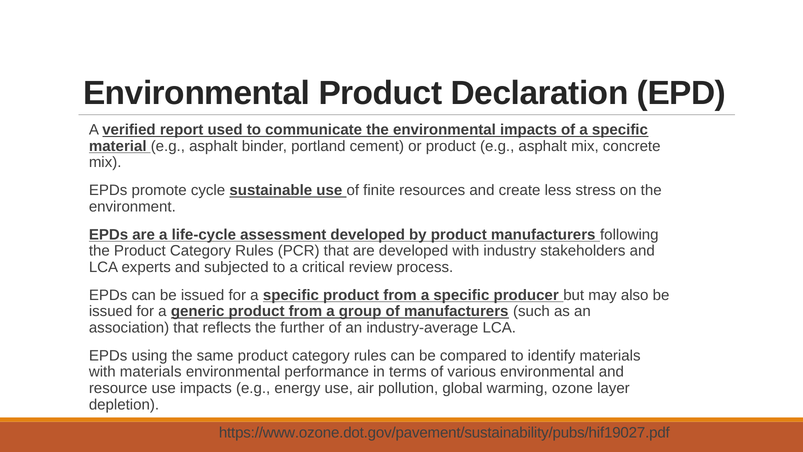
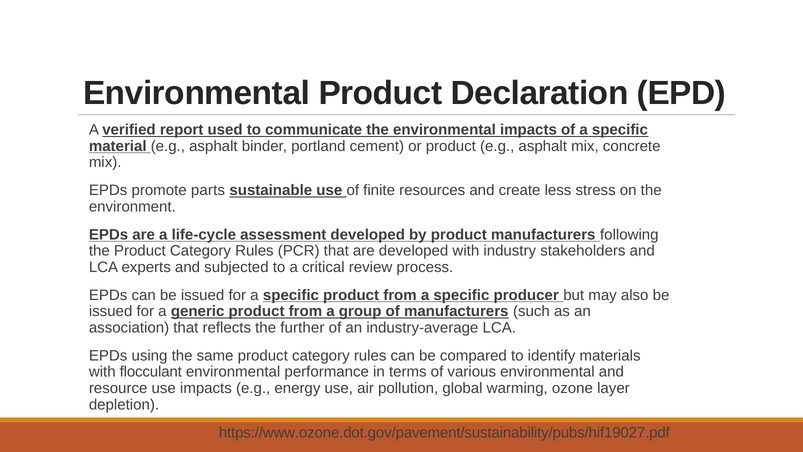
cycle: cycle -> parts
with materials: materials -> flocculant
